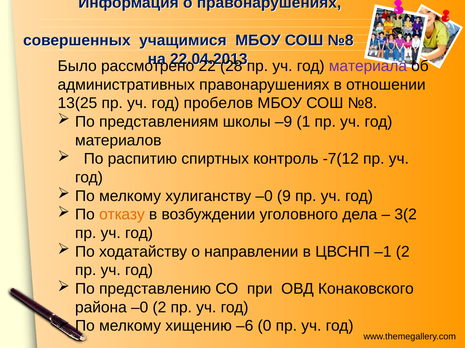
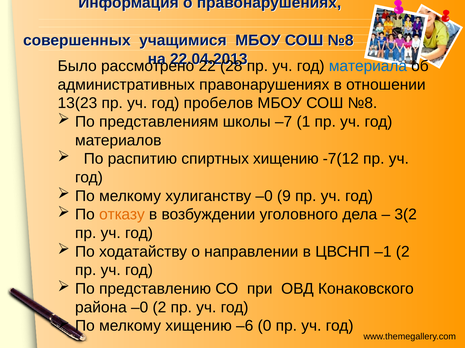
материала colour: purple -> blue
13(25: 13(25 -> 13(23
–9: –9 -> –7
спиртных контроль: контроль -> хищению
